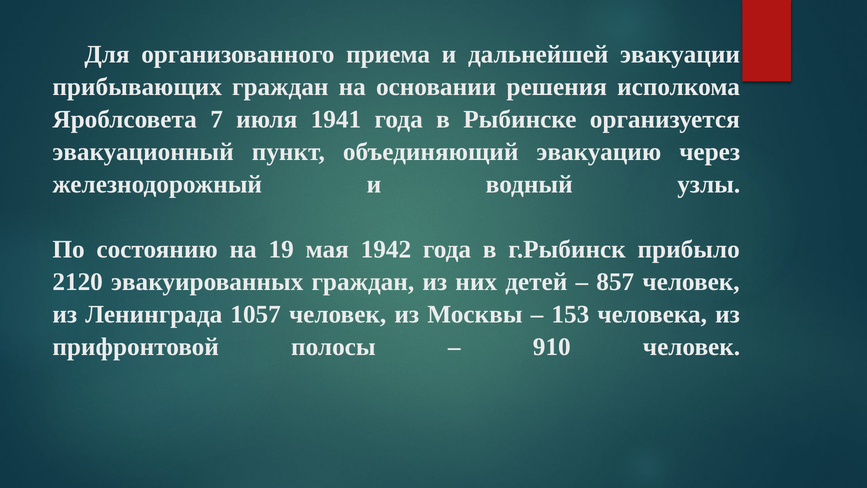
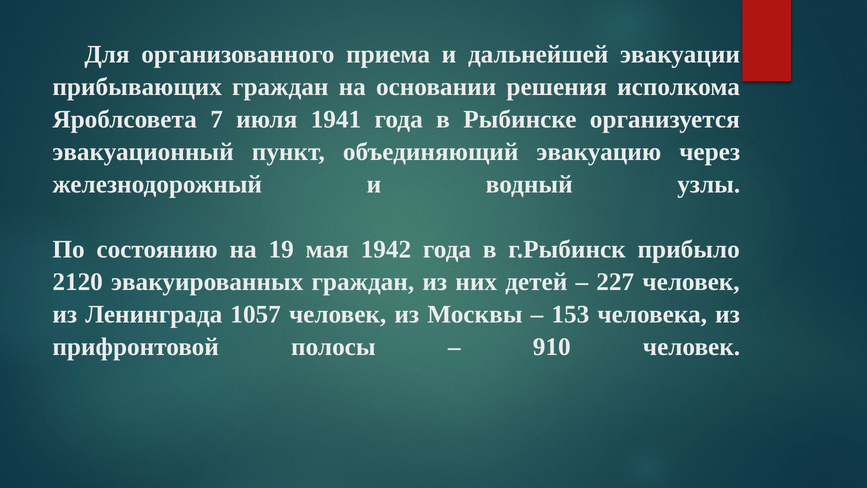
857: 857 -> 227
